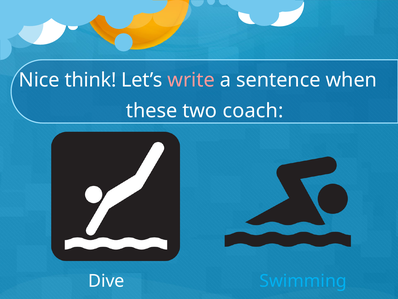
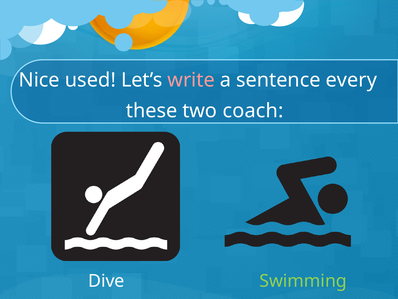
think: think -> used
when: when -> every
Swimming colour: light blue -> light green
